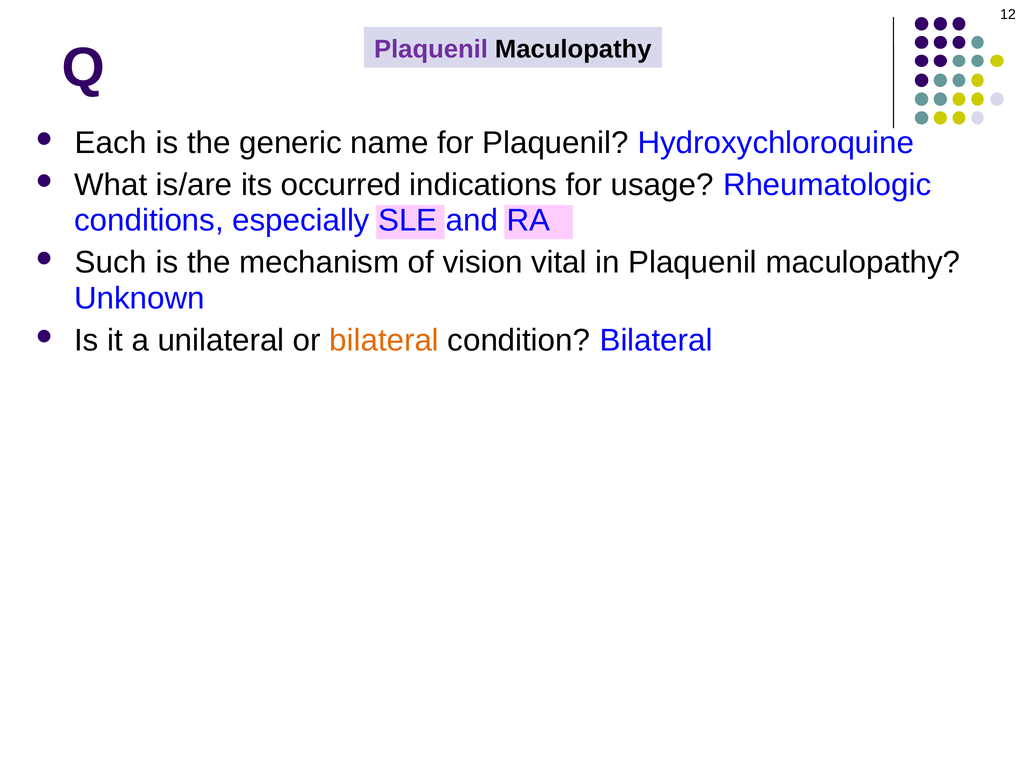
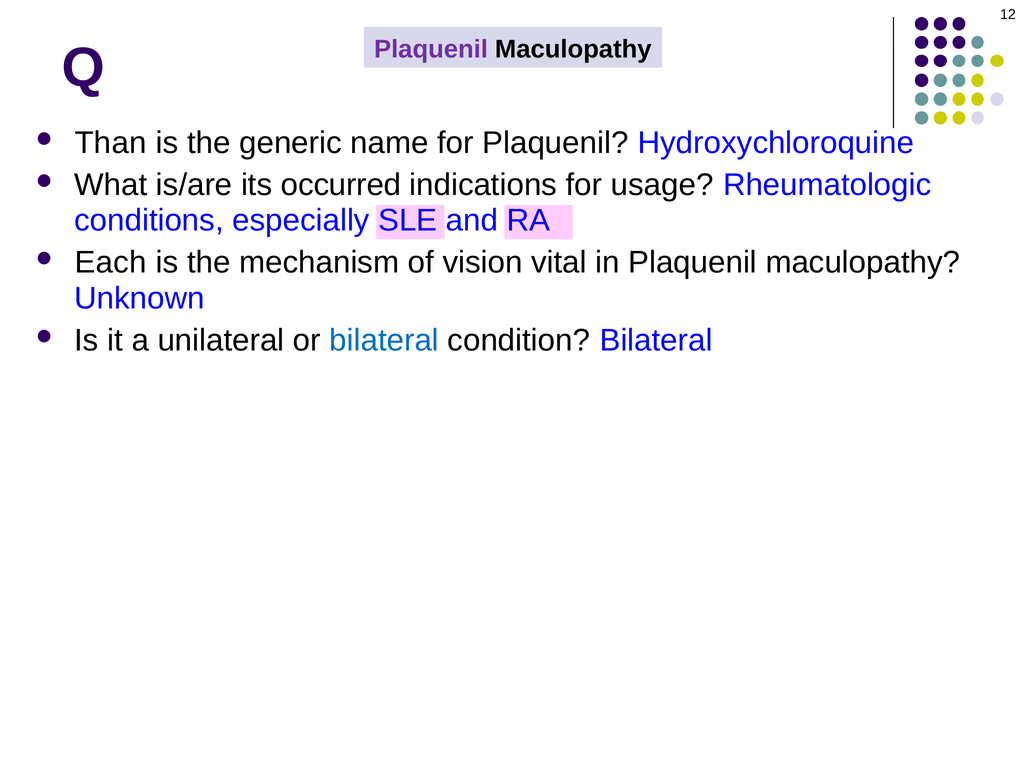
Each: Each -> Than
Such: Such -> Each
bilateral at (384, 340) colour: orange -> blue
